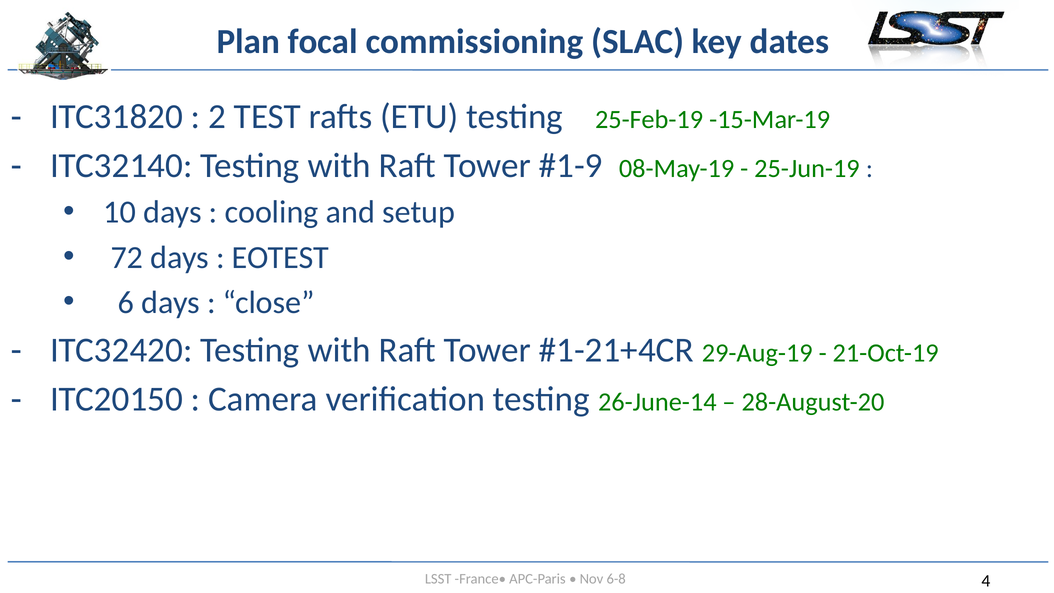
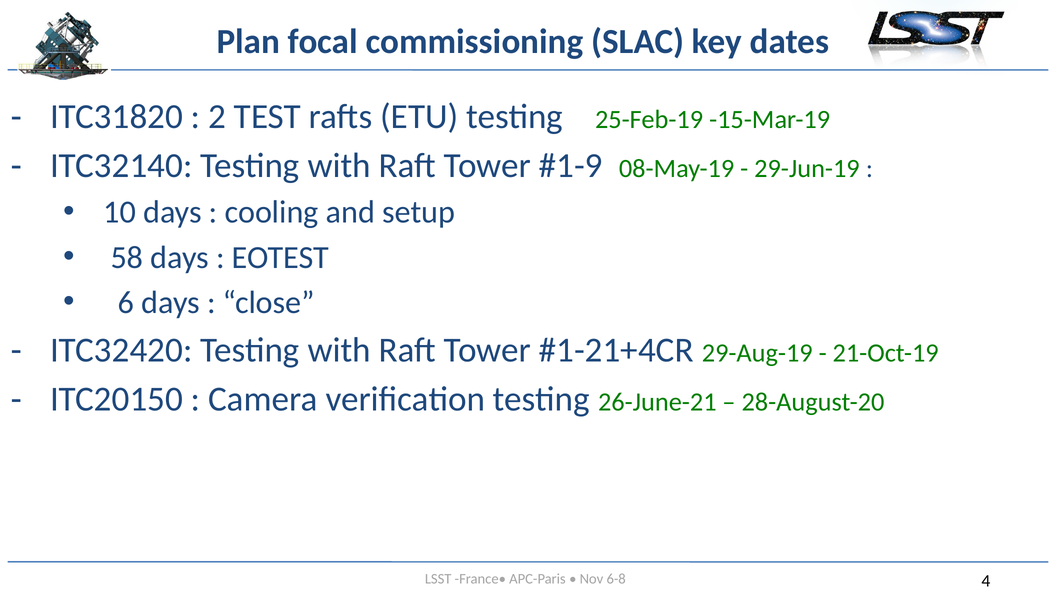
25-Jun-19: 25-Jun-19 -> 29-Jun-19
72: 72 -> 58
26-June-14: 26-June-14 -> 26-June-21
